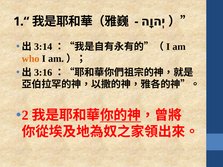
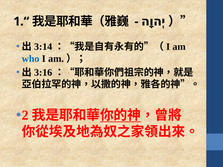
who colour: orange -> blue
